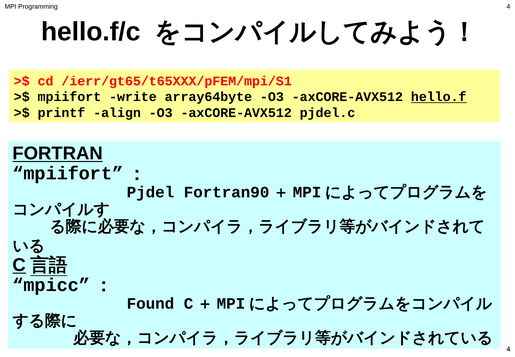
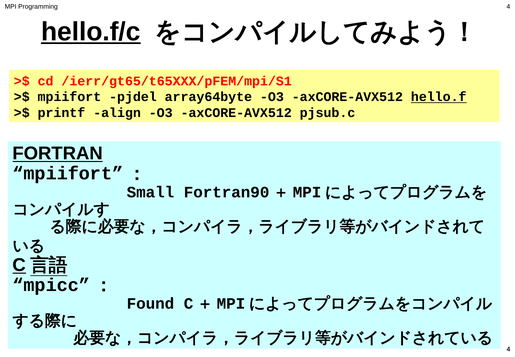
hello.f/c underline: none -> present
write: write -> pjdel
pjdel.c: pjdel.c -> pjsub.c
Pjdel: Pjdel -> Small
